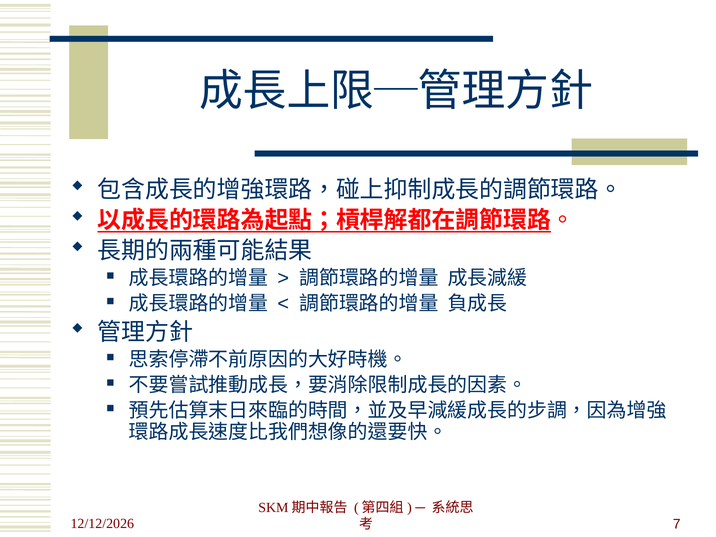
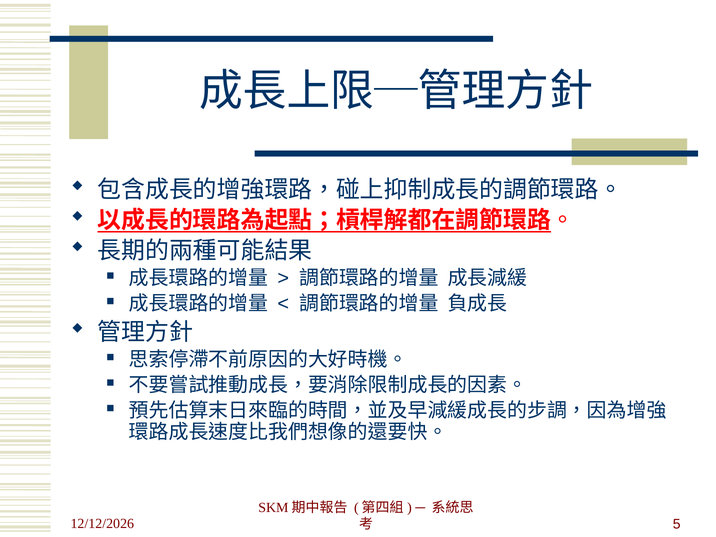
7: 7 -> 5
